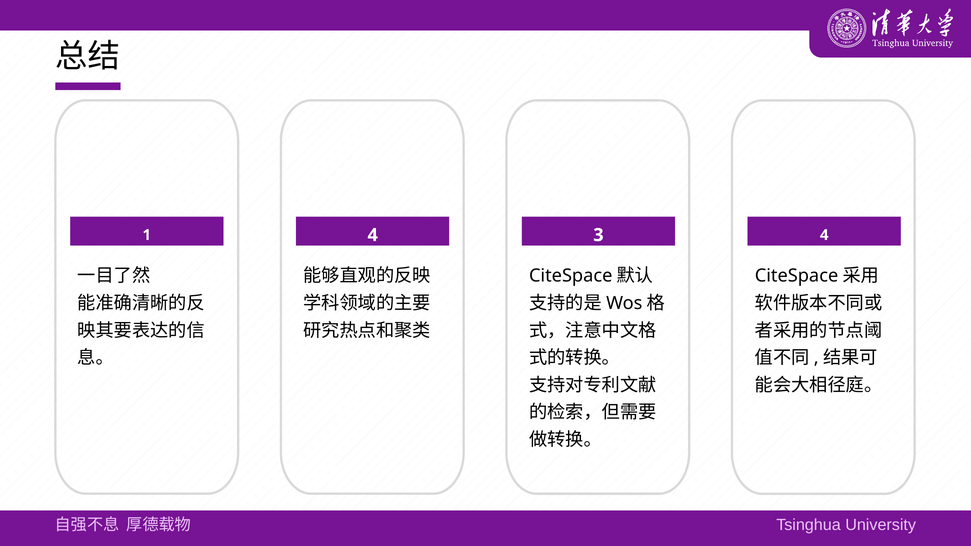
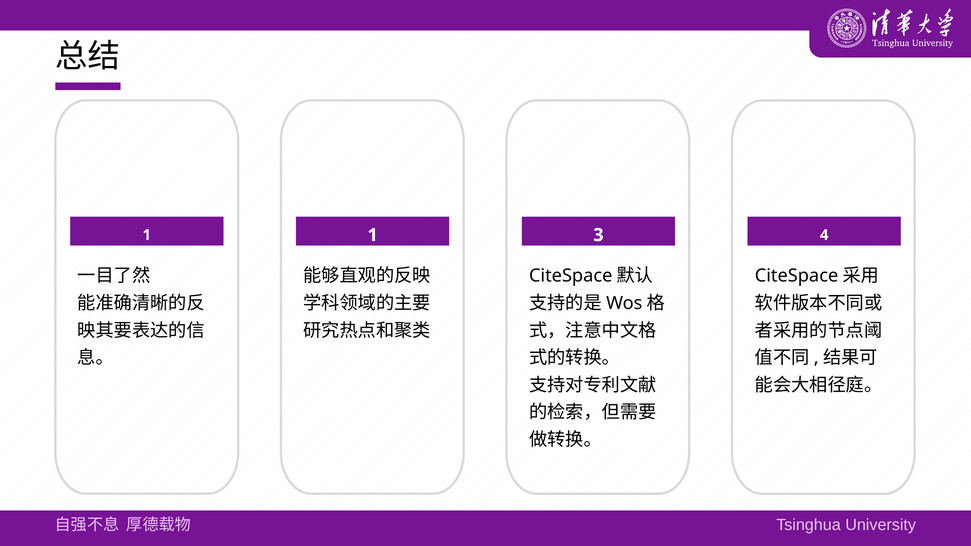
1 4: 4 -> 1
